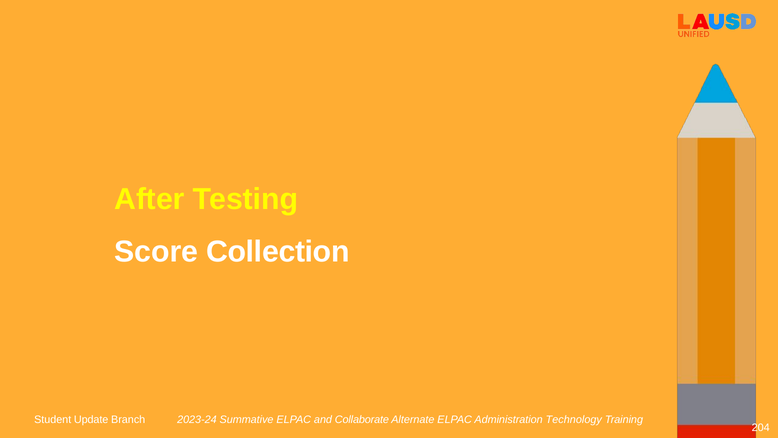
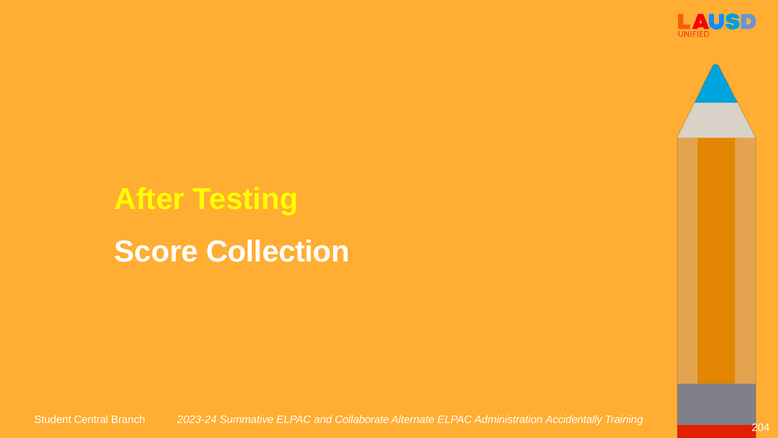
Update: Update -> Central
Technology: Technology -> Accidentally
